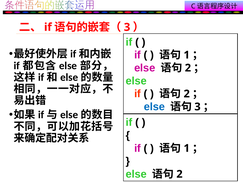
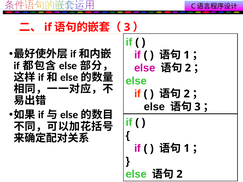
else at (154, 107) colour: blue -> black
